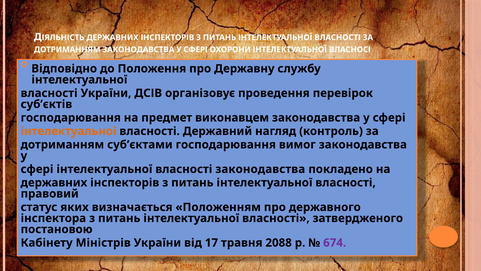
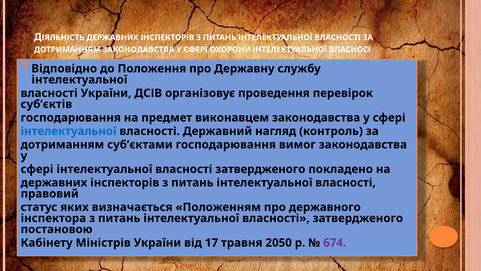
інтелектуальної at (69, 131) colour: orange -> blue
сфері інтелектуальної власності законодавства: законодавства -> затвердженого
2088: 2088 -> 2050
